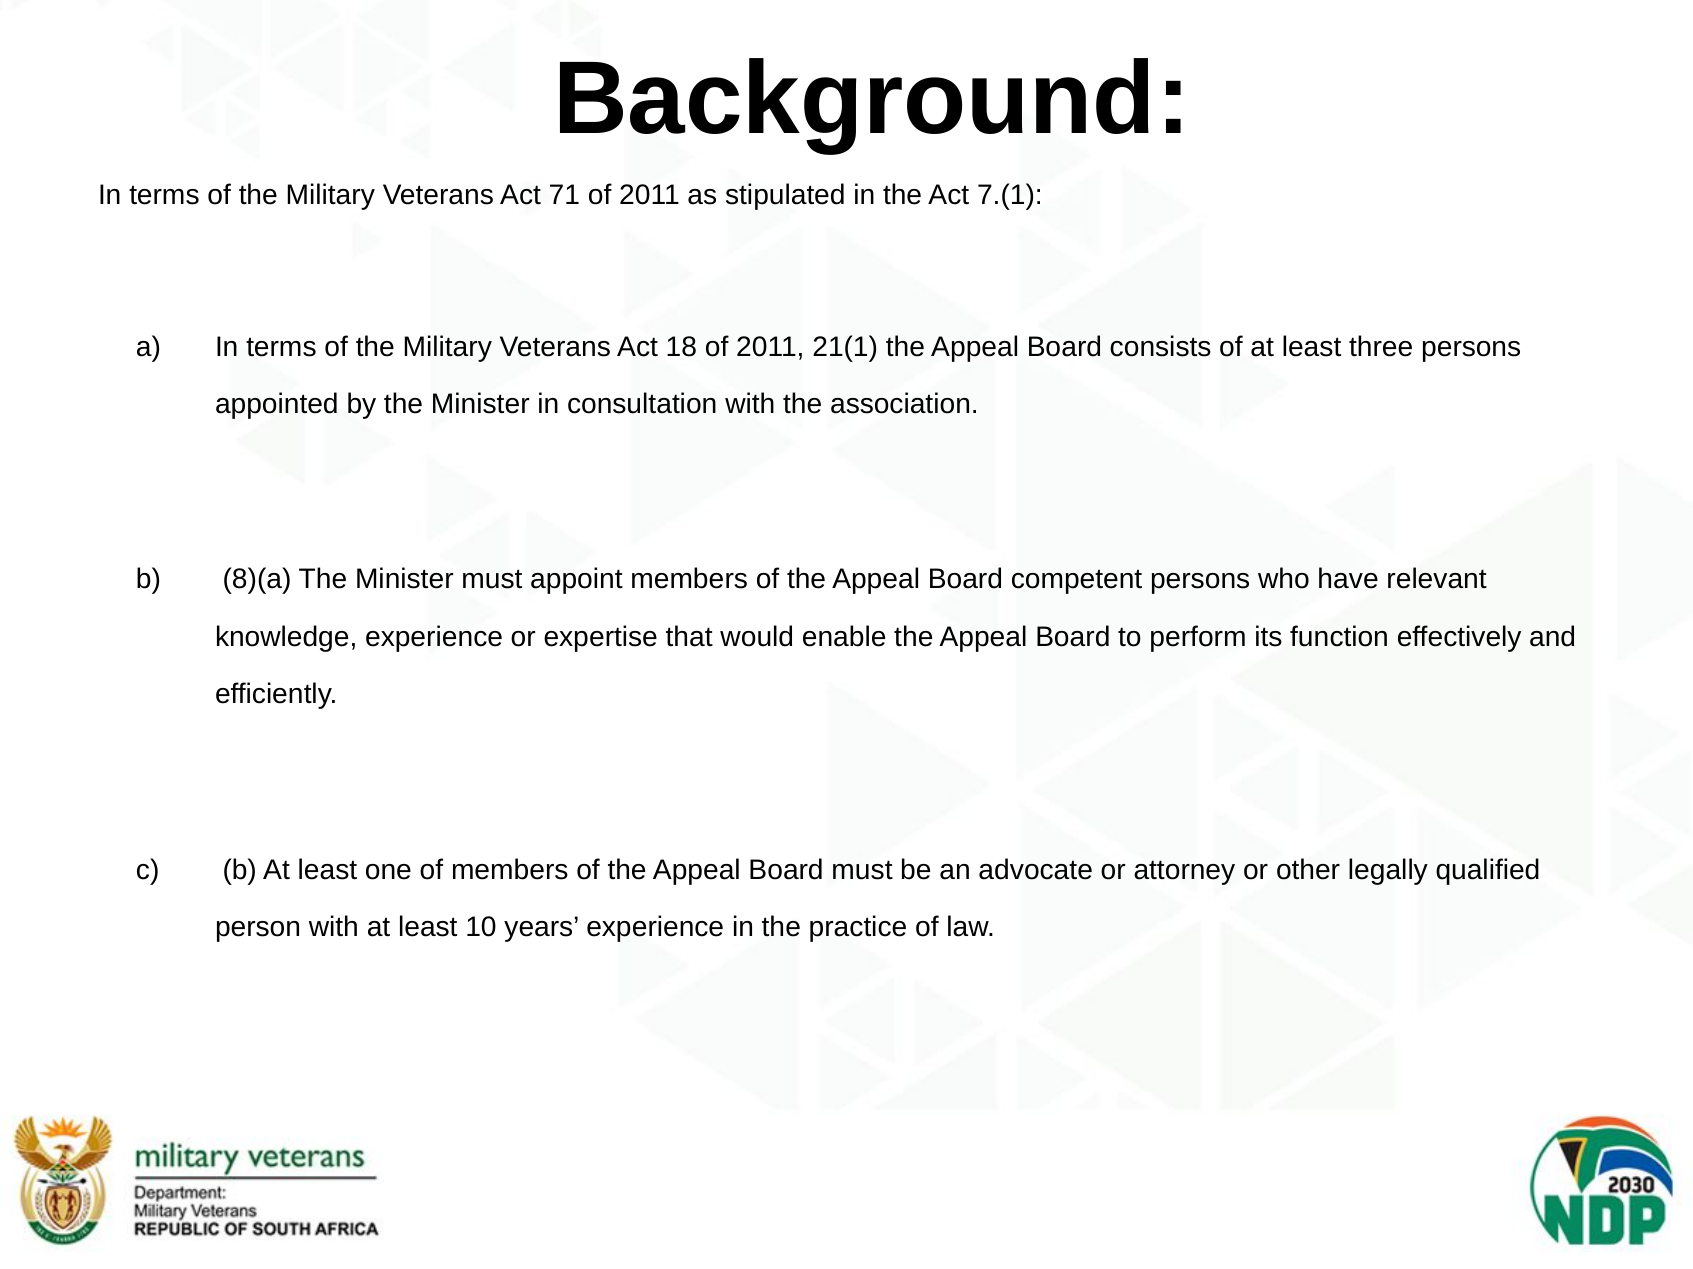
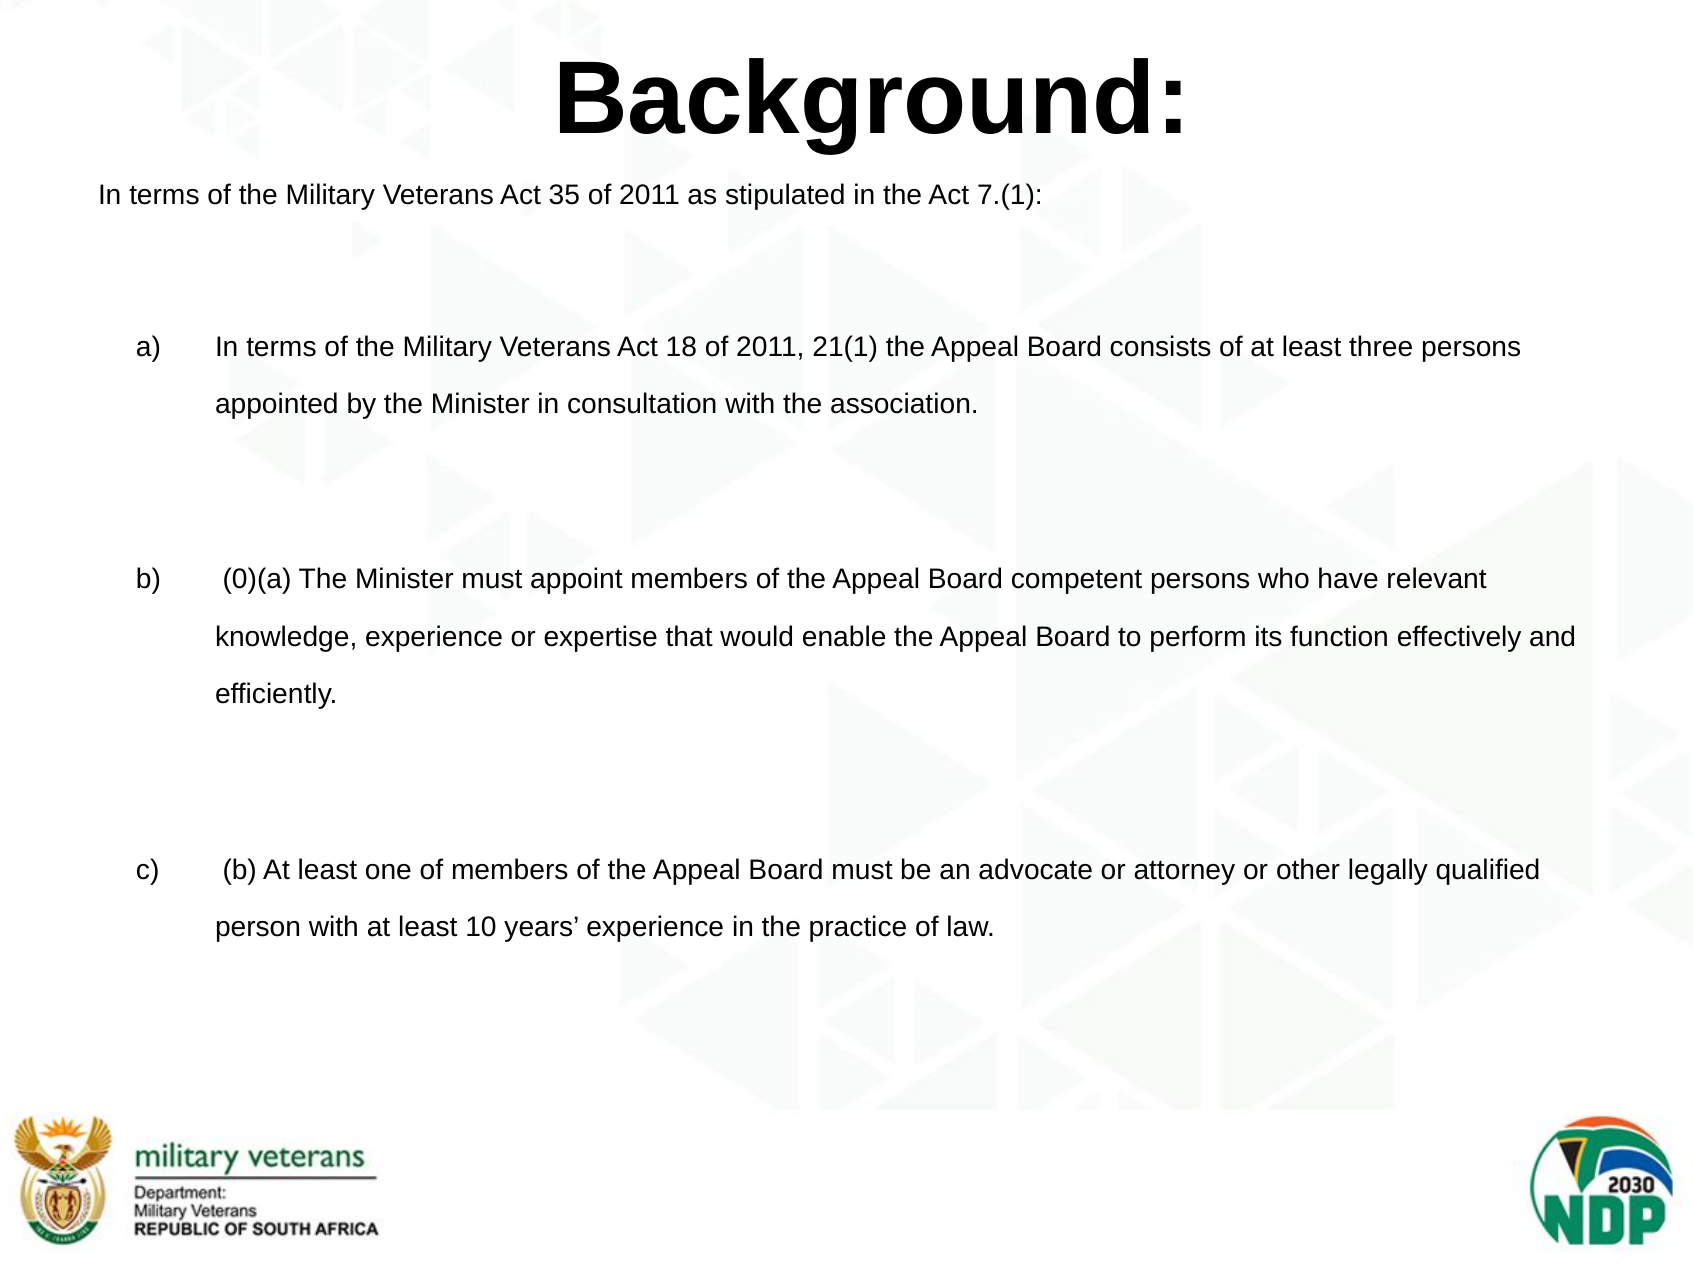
71: 71 -> 35
8)(a: 8)(a -> 0)(a
